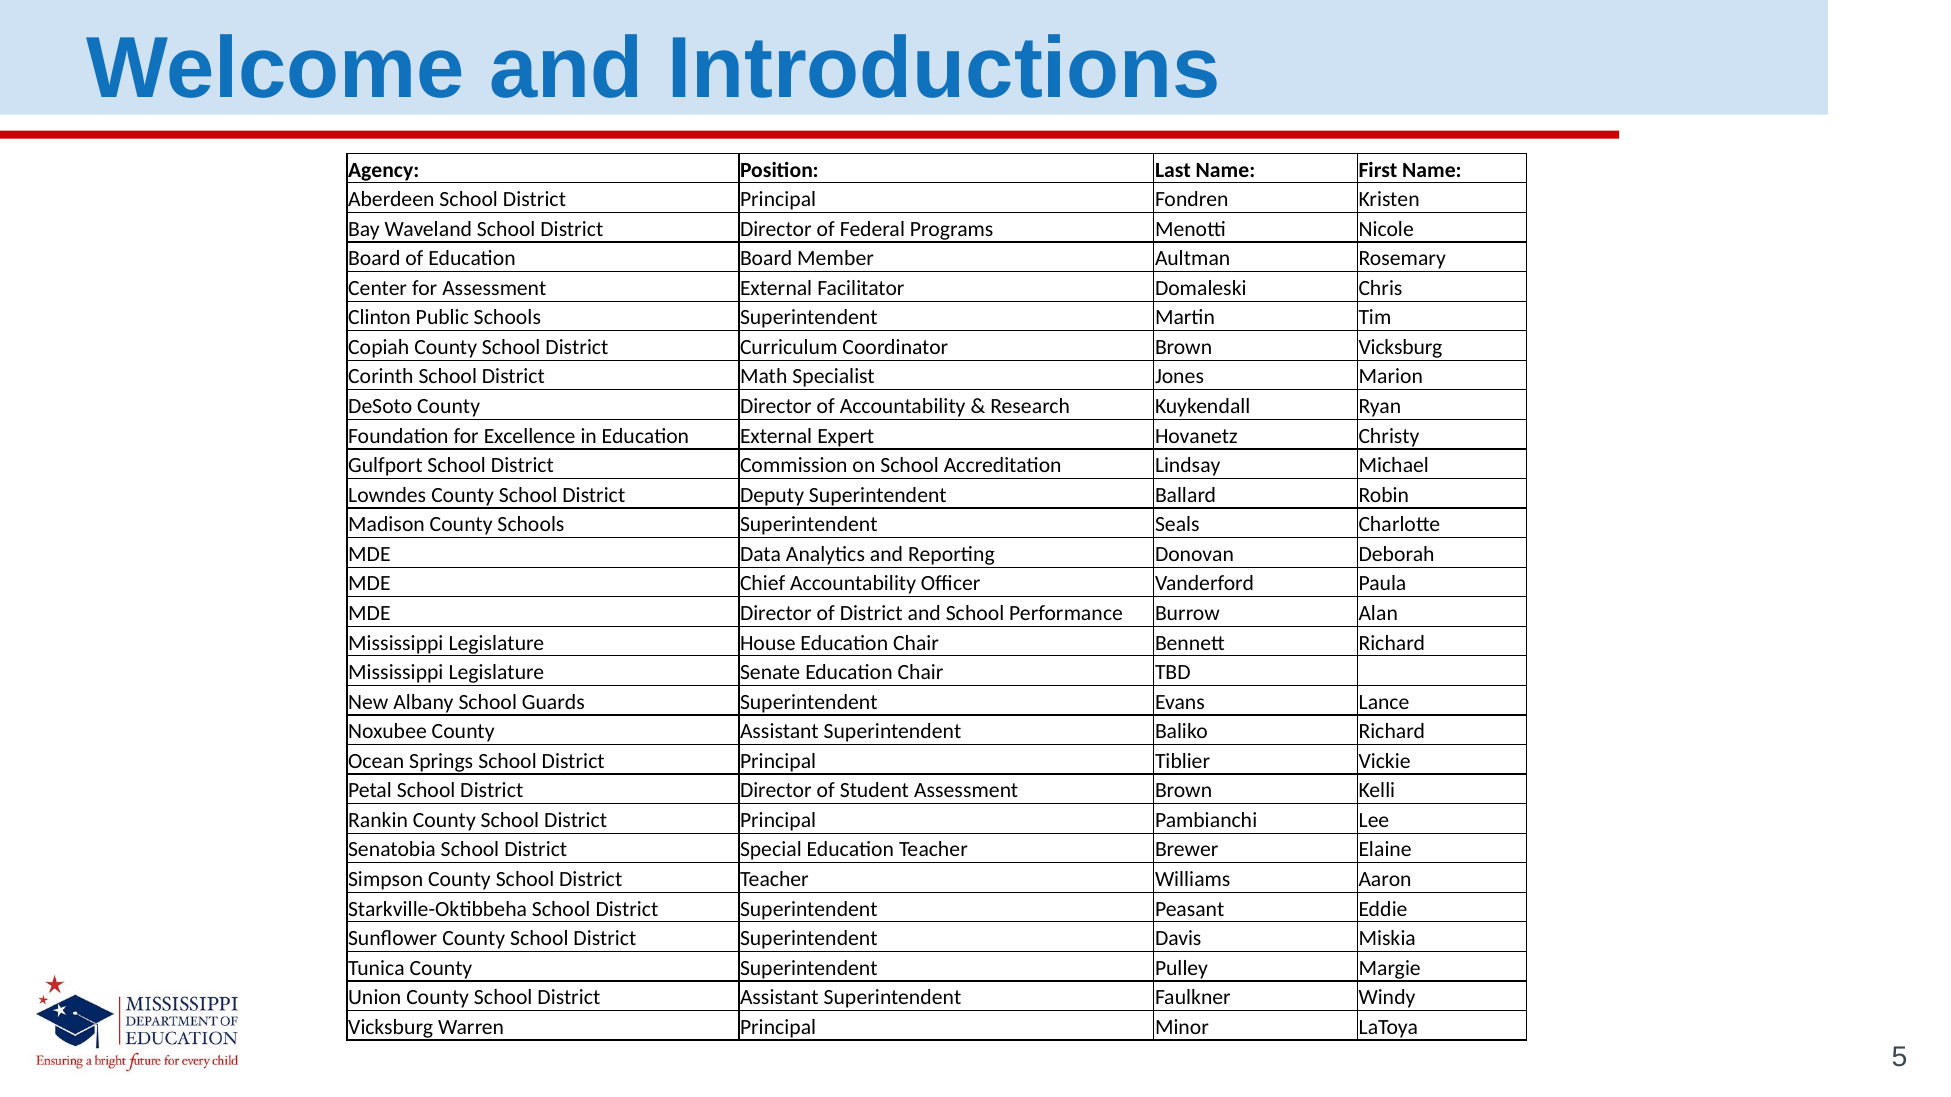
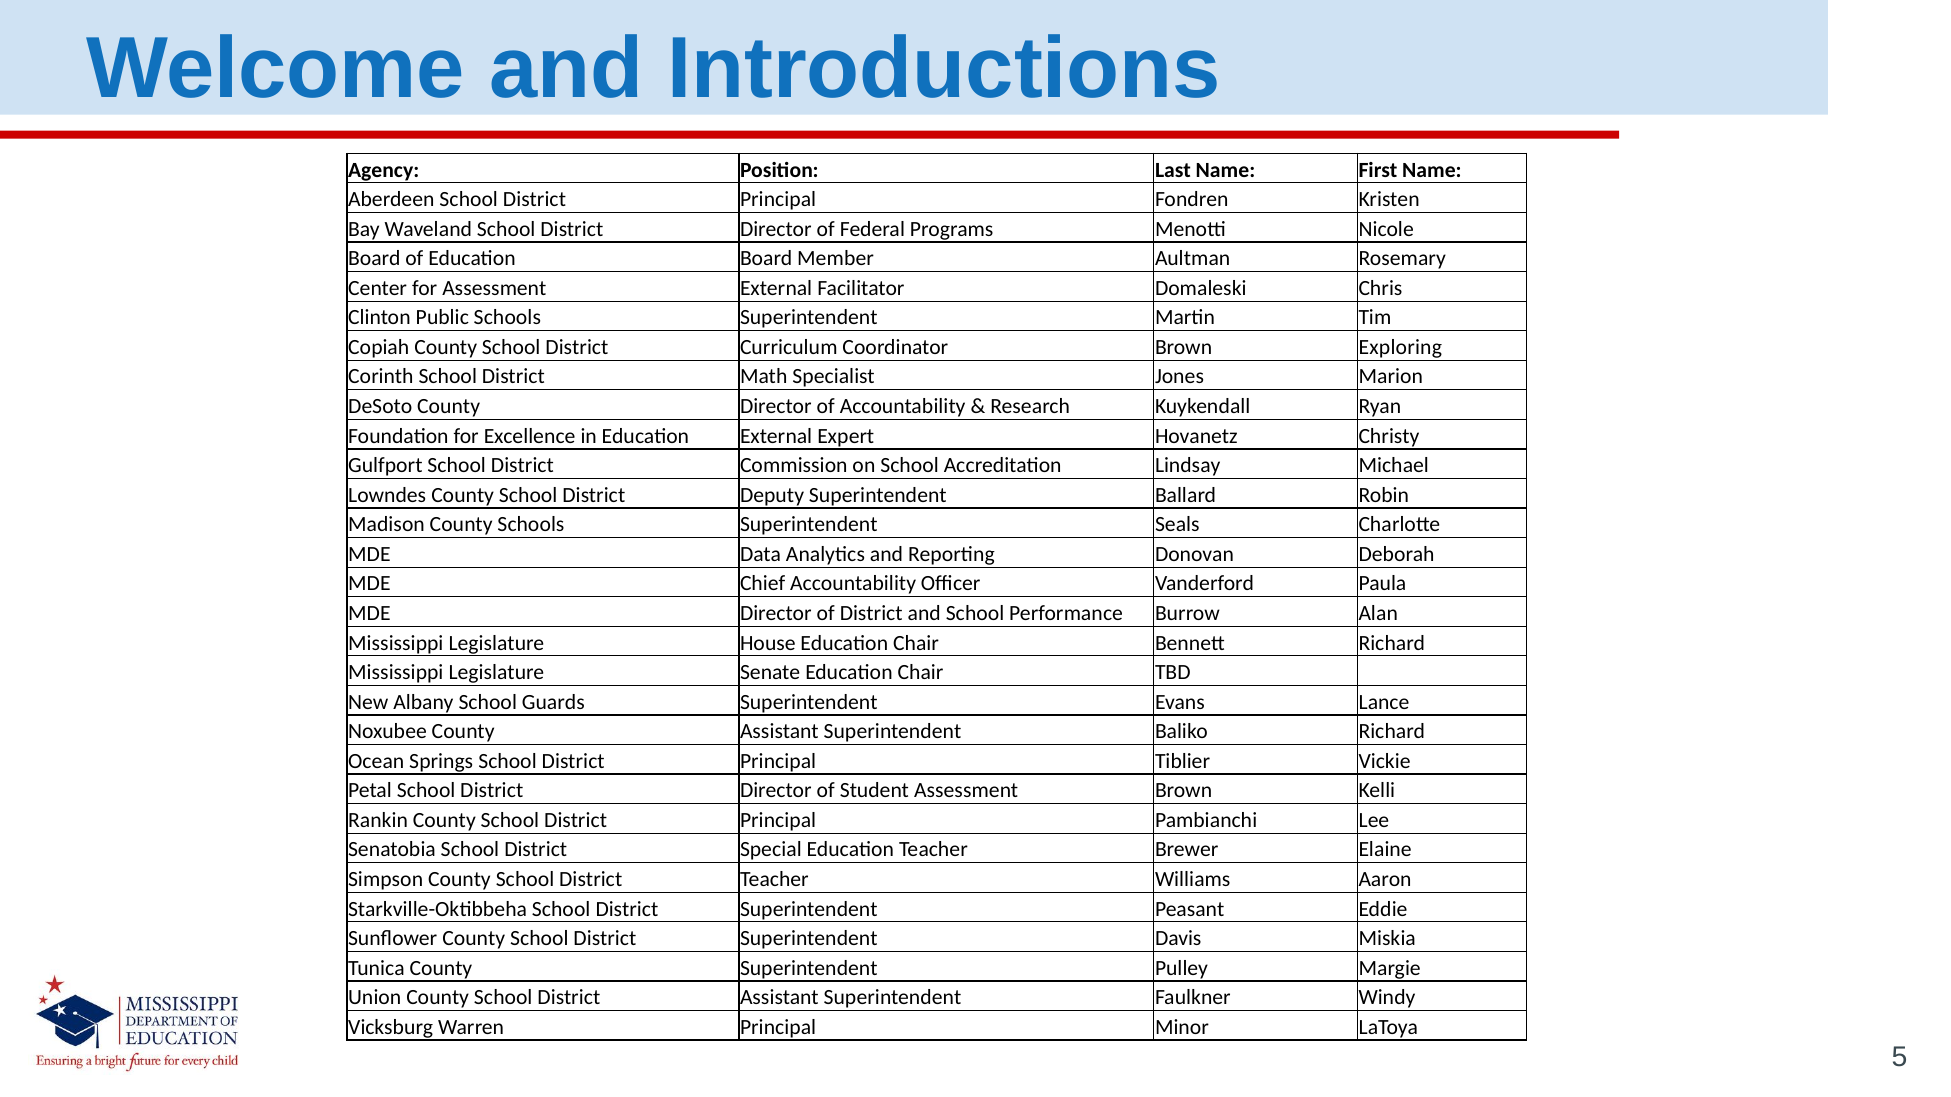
Brown Vicksburg: Vicksburg -> Exploring
